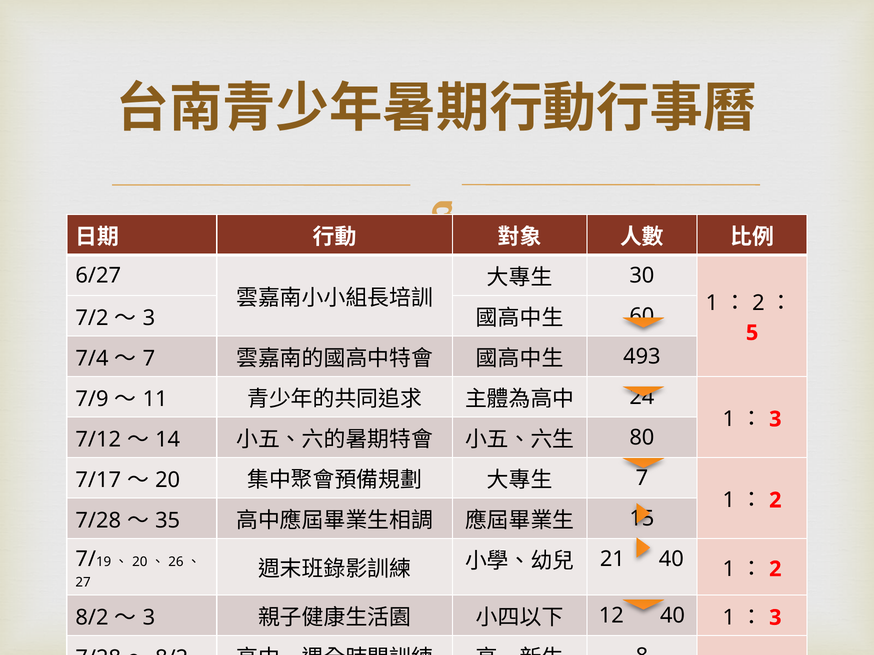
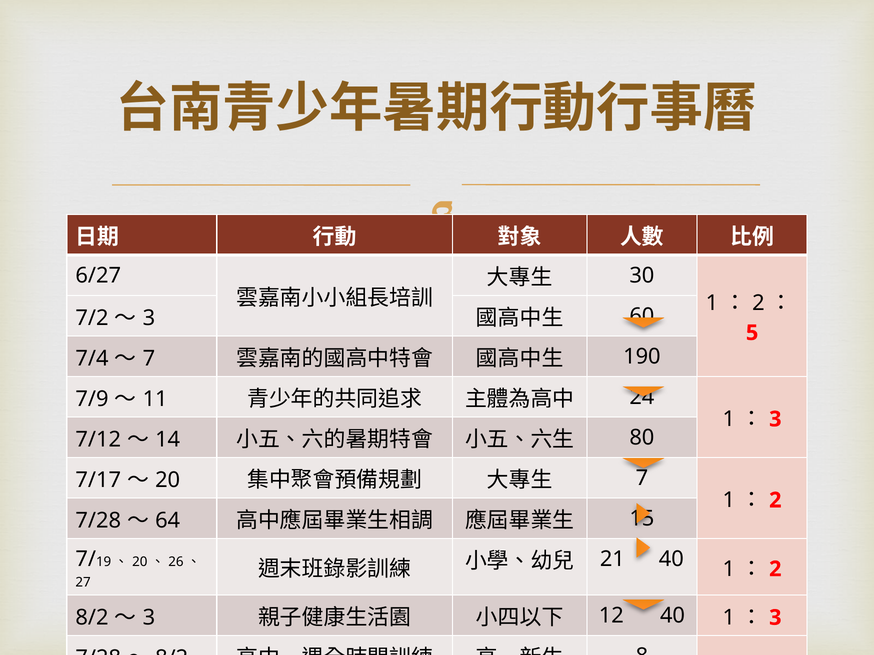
493: 493 -> 190
35: 35 -> 64
